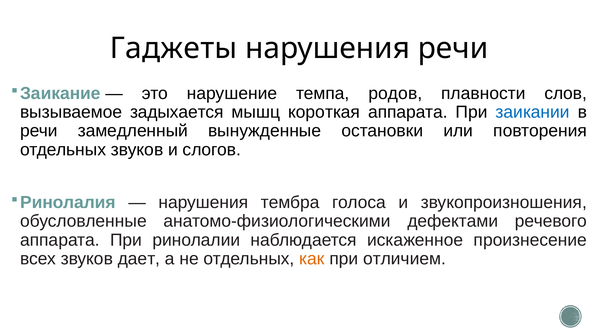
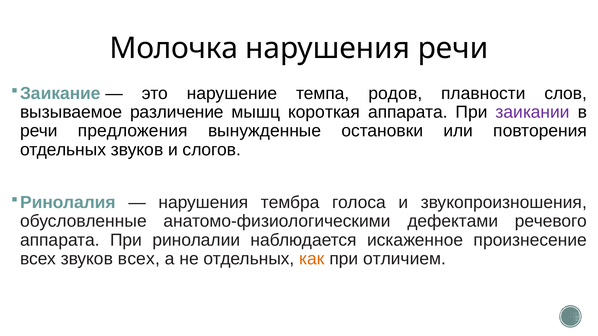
Гаджеты: Гаджеты -> Молочка
задыхается: задыхается -> различение
заикании colour: blue -> purple
замедленный: замедленный -> предложения
звуков дает: дает -> всех
